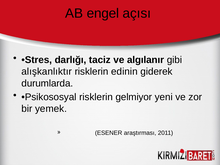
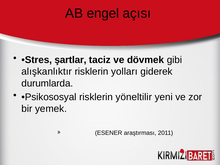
darlığı: darlığı -> şartlar
algılanır: algılanır -> dövmek
edinin: edinin -> yolları
gelmiyor: gelmiyor -> yöneltilir
